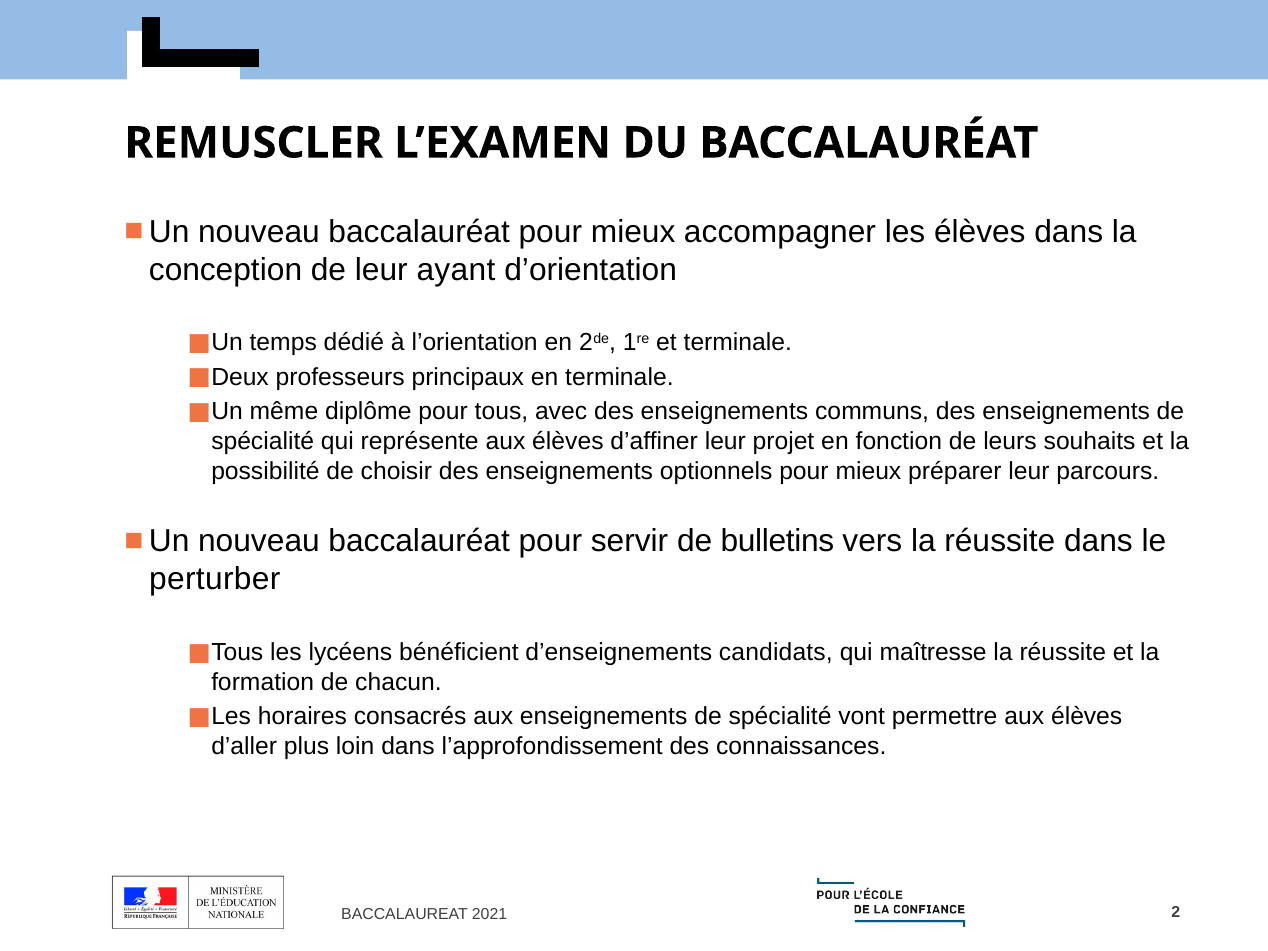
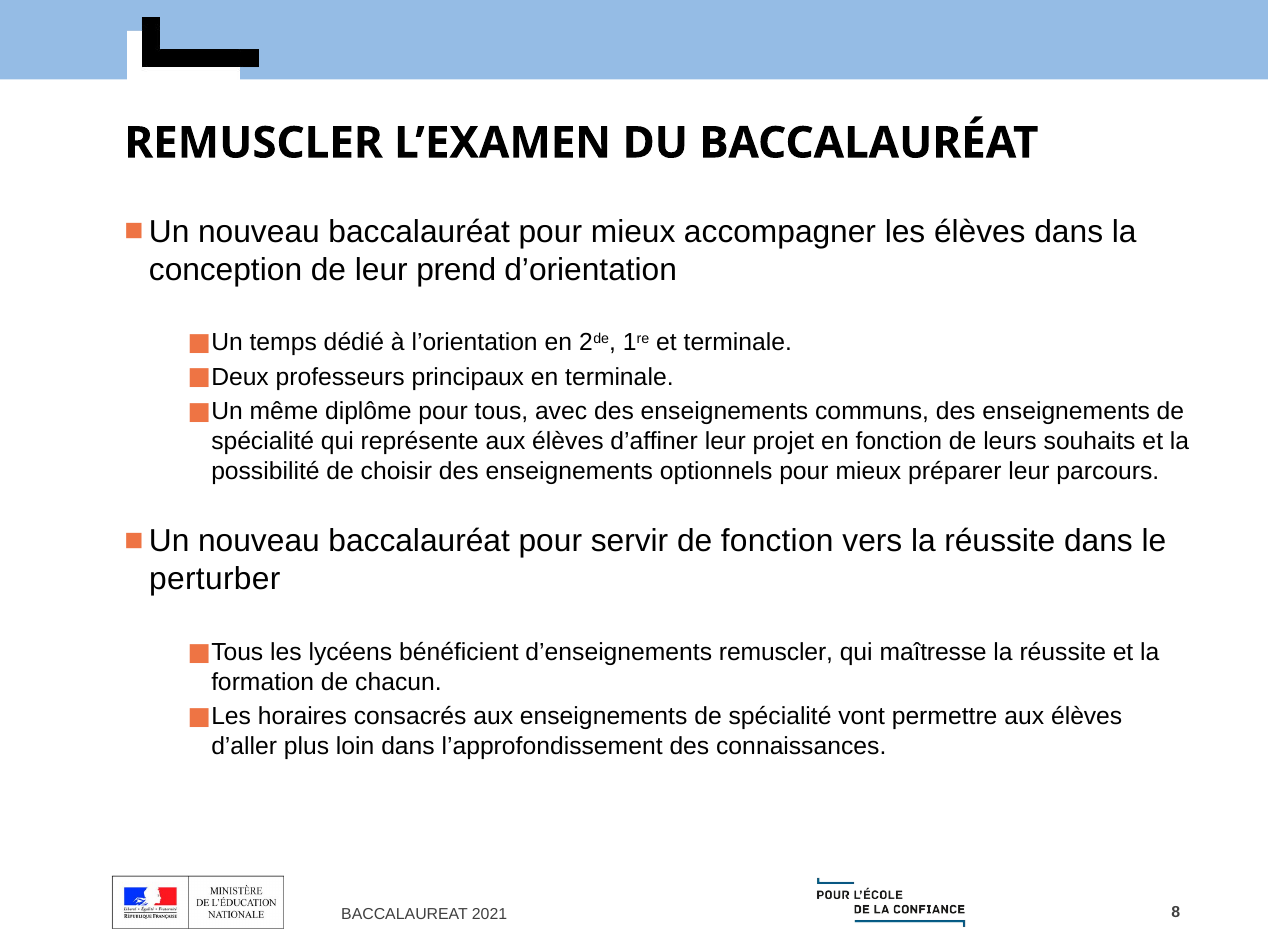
ayant: ayant -> prend
de bulletins: bulletins -> fonction
d’enseignements candidats: candidats -> remuscler
2: 2 -> 8
